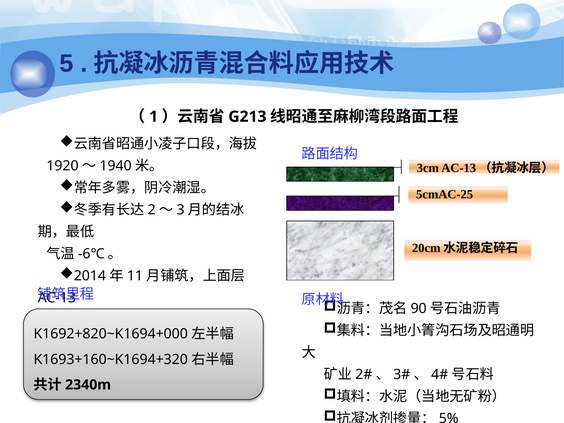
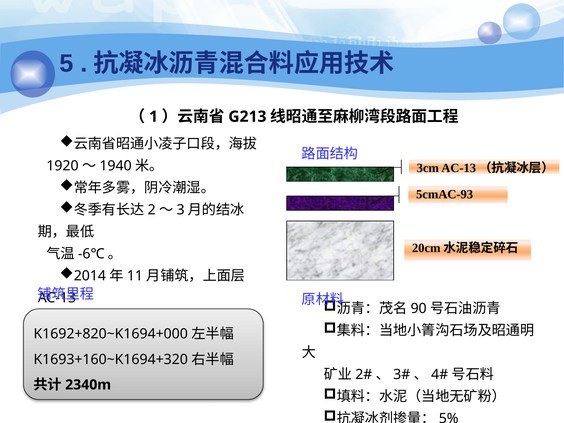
5cmAC-25: 5cmAC-25 -> 5cmAC-93
